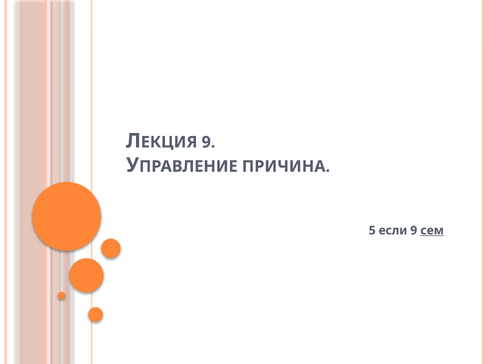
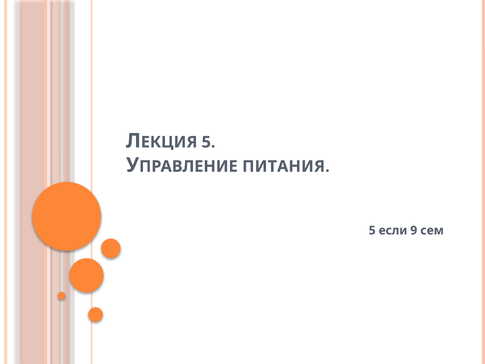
9 at (208, 142): 9 -> 5
ПРИЧИНА: ПРИЧИНА -> ПИТАНИЯ
сем underline: present -> none
